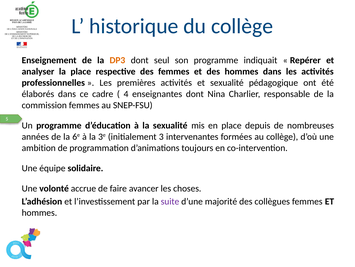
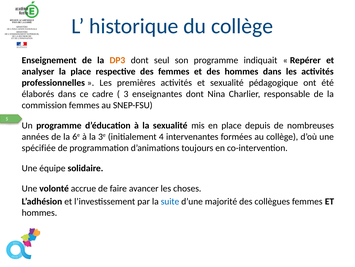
4: 4 -> 3
3: 3 -> 4
ambition: ambition -> spécifiée
suite colour: purple -> blue
